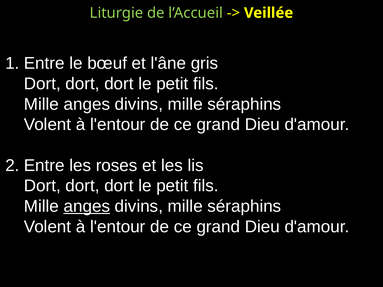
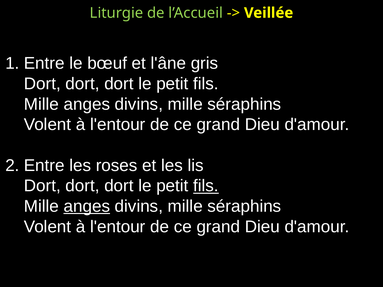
fils at (206, 186) underline: none -> present
